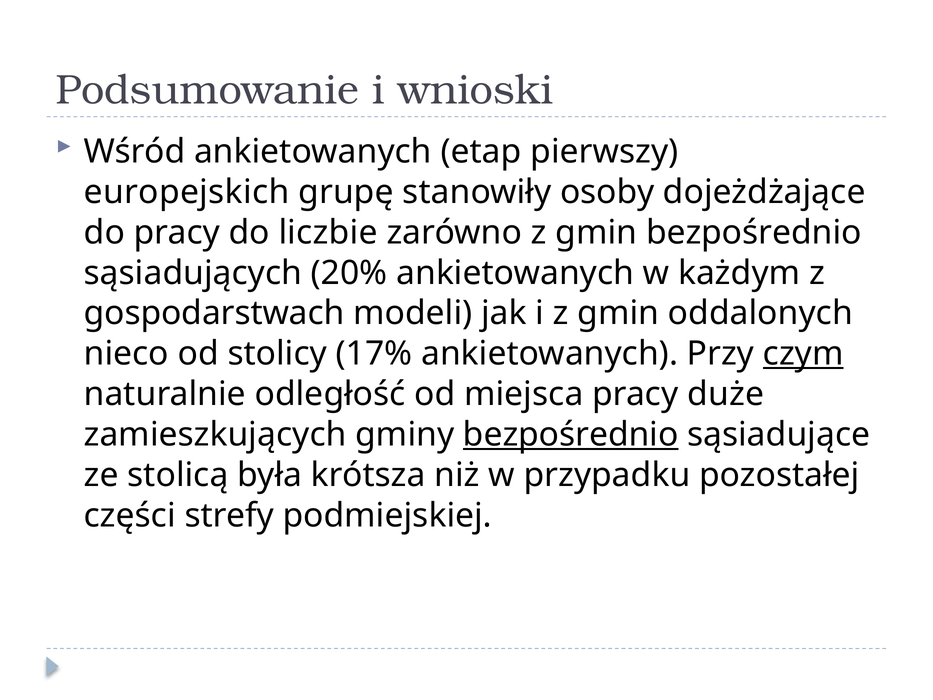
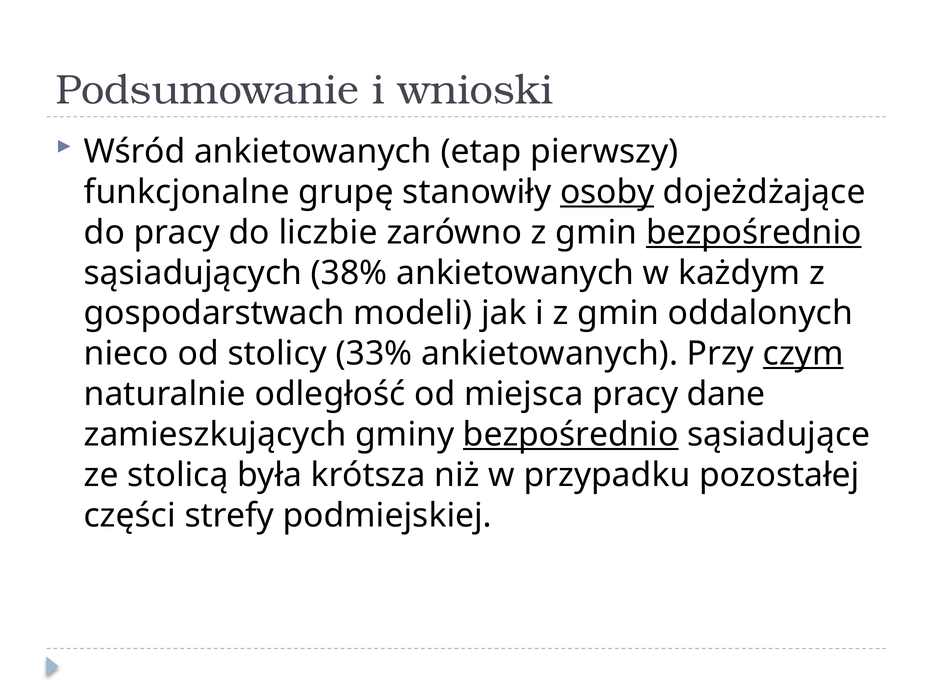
europejskich: europejskich -> funkcjonalne
osoby underline: none -> present
bezpośrednio at (754, 232) underline: none -> present
20%: 20% -> 38%
17%: 17% -> 33%
duże: duże -> dane
